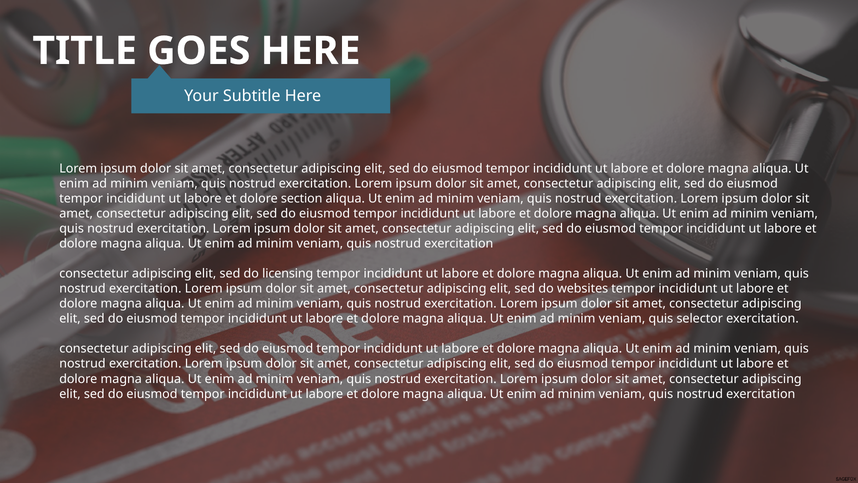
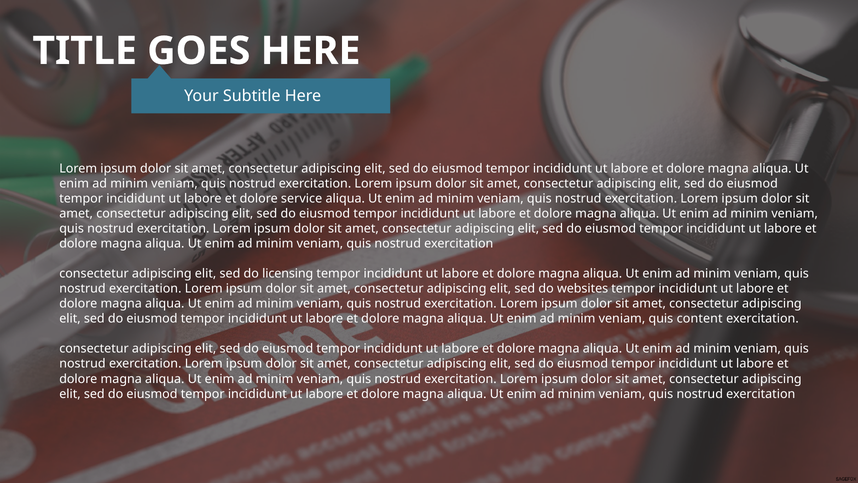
section: section -> service
selector: selector -> content
